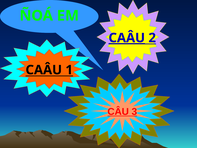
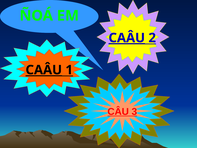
CAÂU at (44, 70) underline: none -> present
